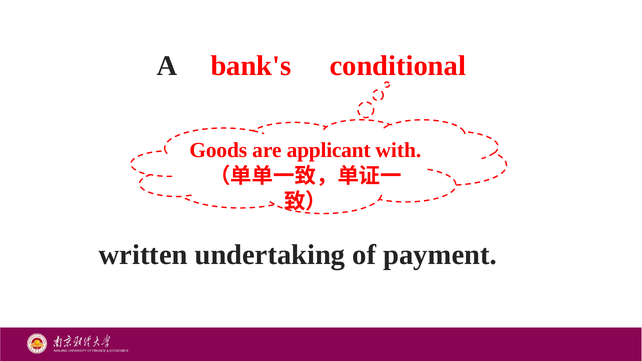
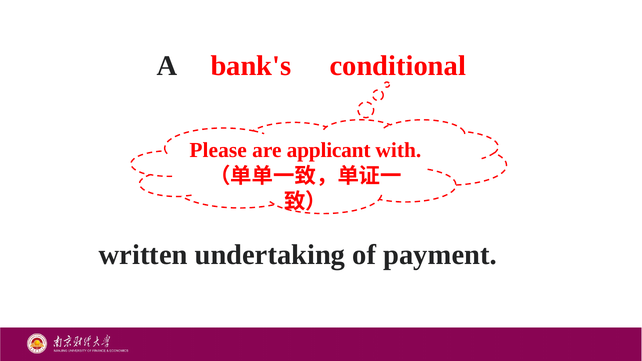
Goods: Goods -> Please
